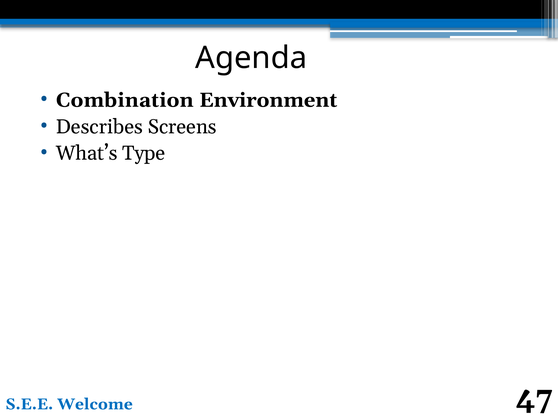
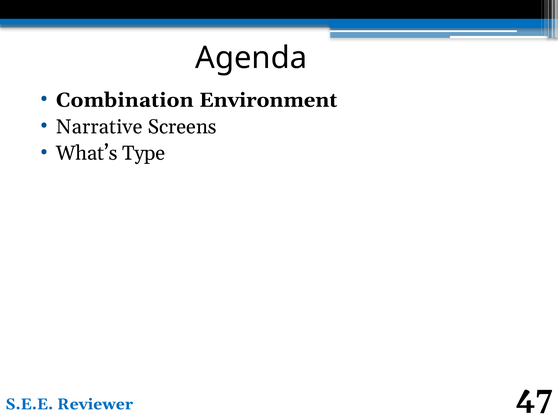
Describes: Describes -> Narrative
Welcome: Welcome -> Reviewer
